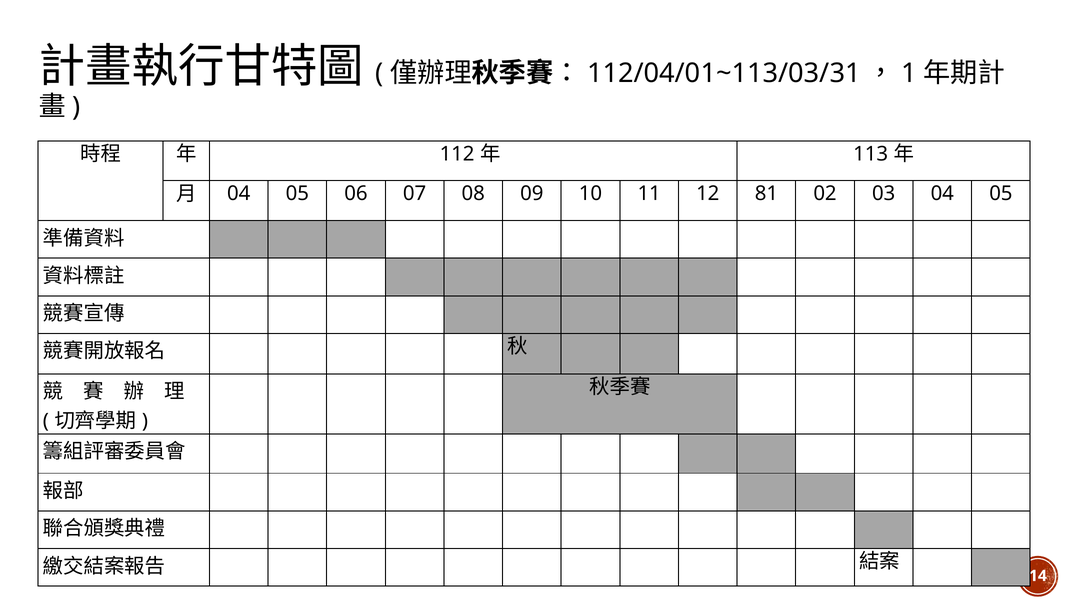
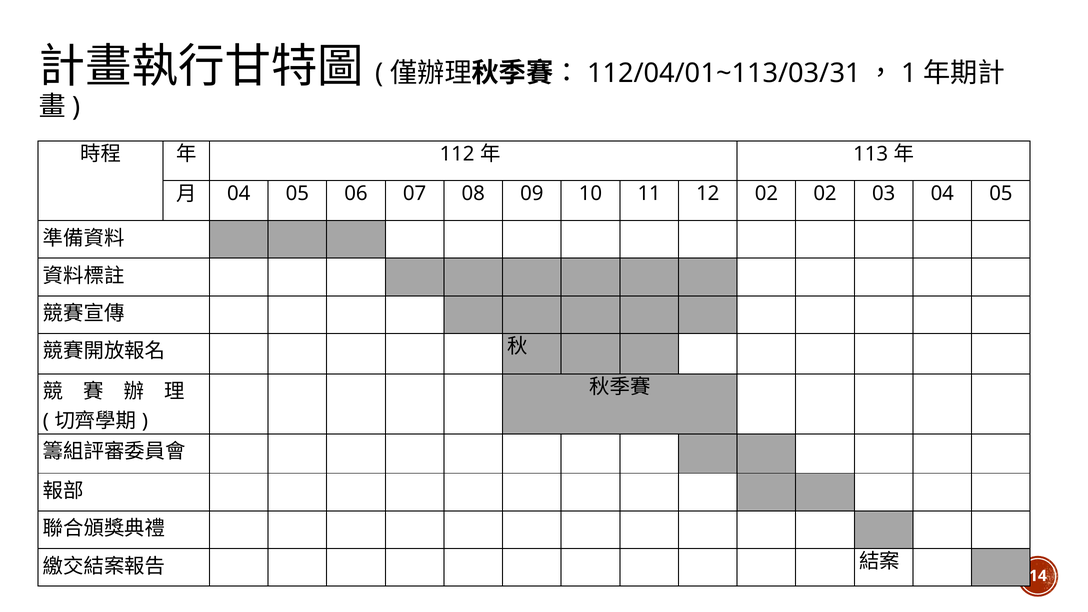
12 81: 81 -> 02
